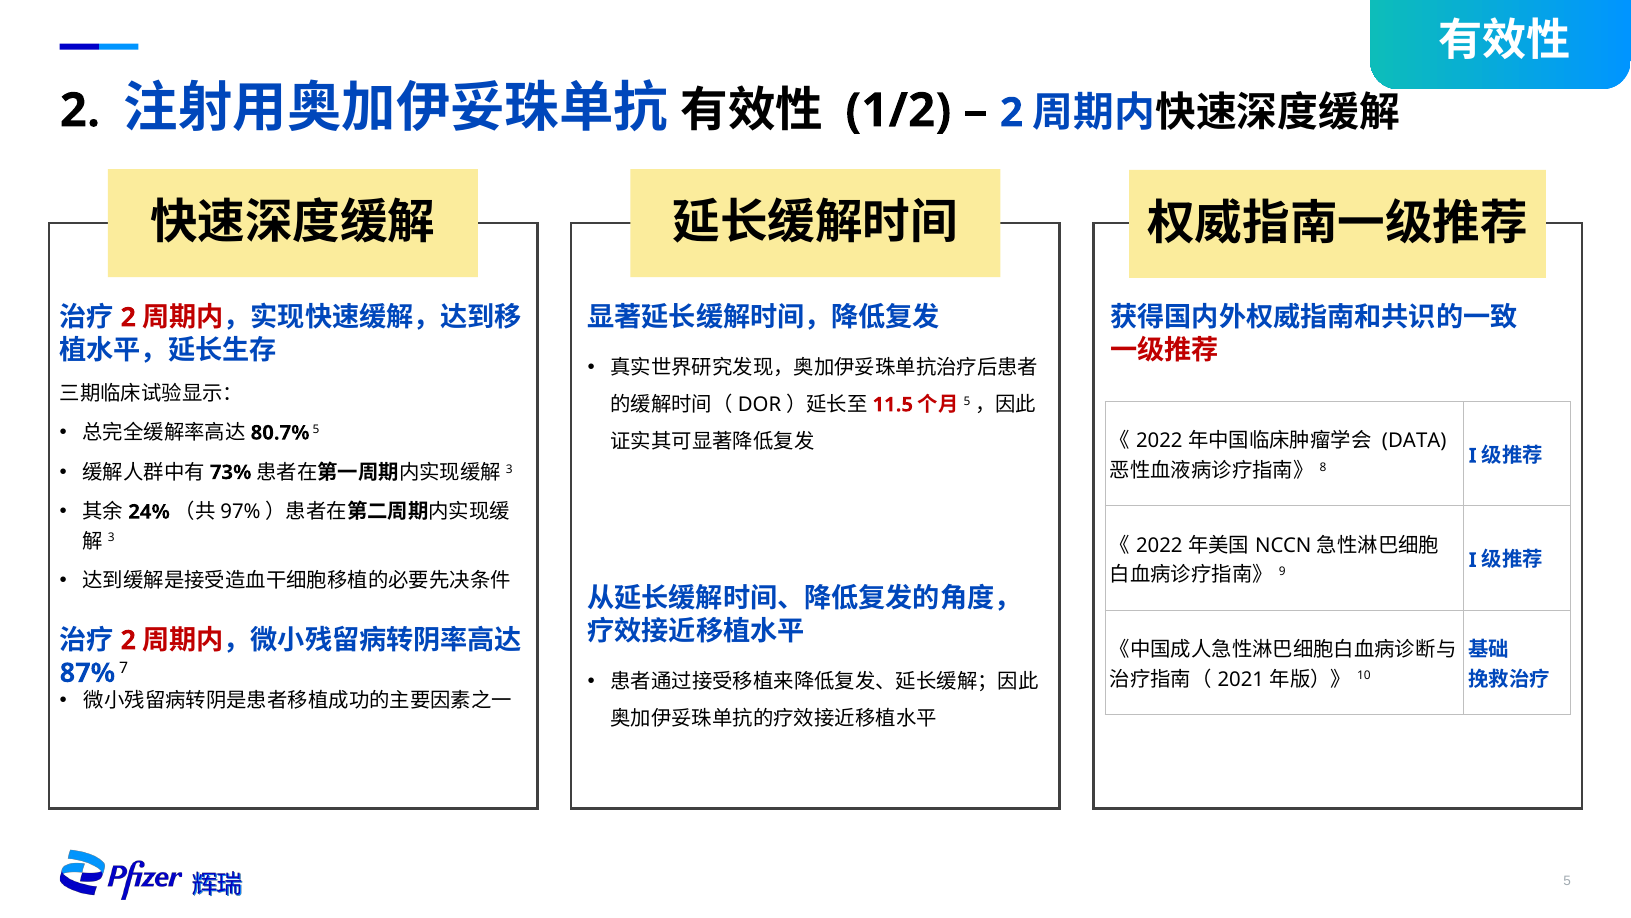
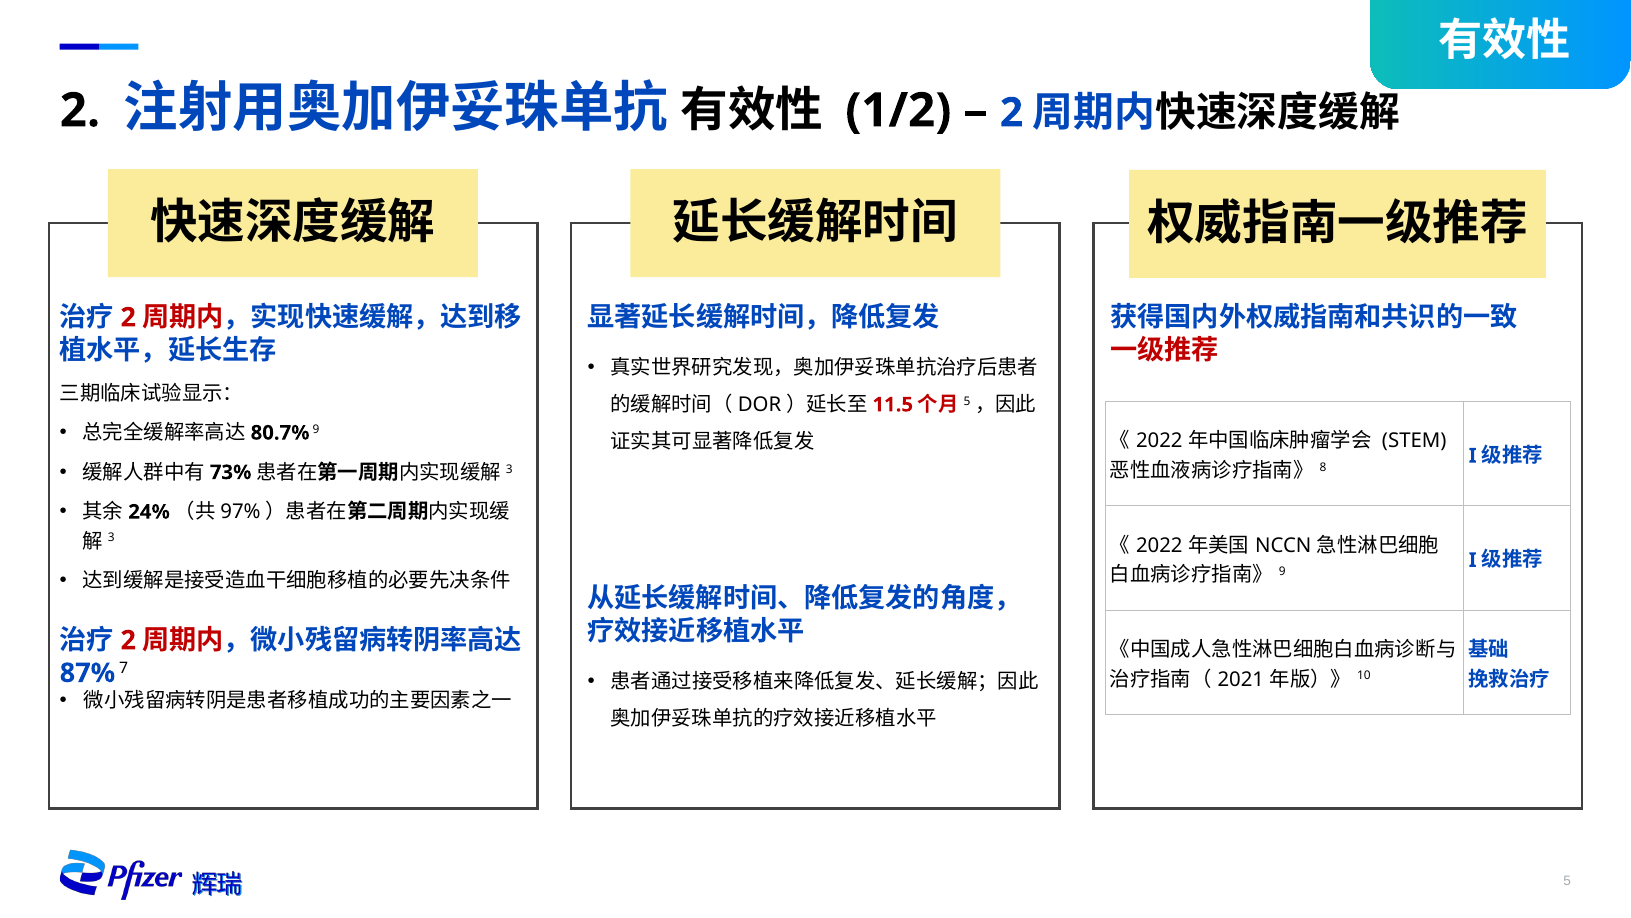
5 at (316, 429): 5 -> 9
DATA: DATA -> STEM
